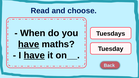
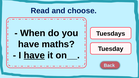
have at (29, 44) underline: present -> none
